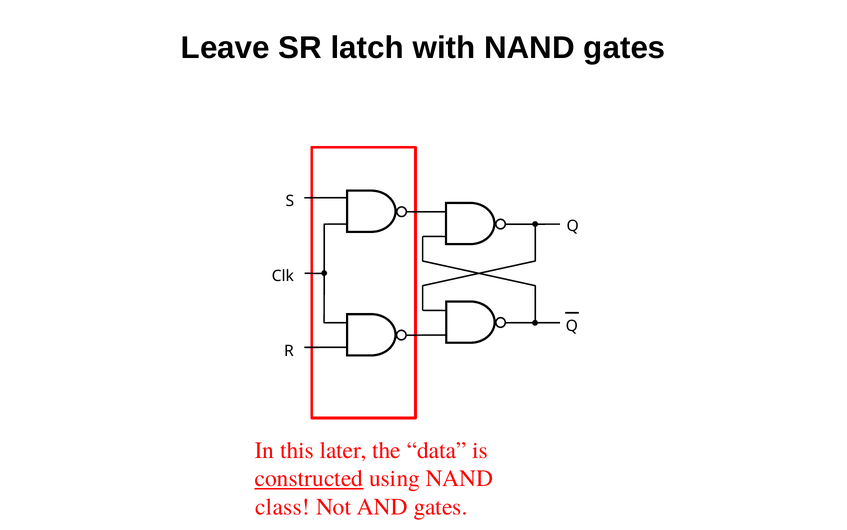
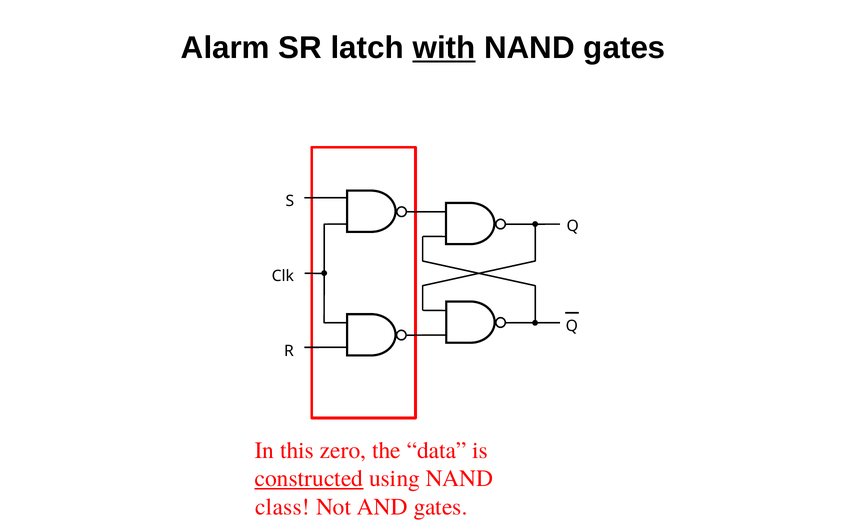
Leave: Leave -> Alarm
with underline: none -> present
later: later -> zero
